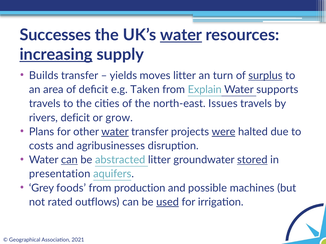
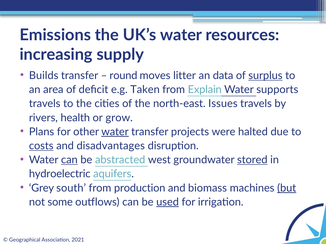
Successes: Successes -> Emissions
water at (181, 35) underline: present -> none
increasing underline: present -> none
yields: yields -> round
turn: turn -> data
rivers deficit: deficit -> health
were underline: present -> none
costs underline: none -> present
agribusinesses: agribusinesses -> disadvantages
abstracted litter: litter -> west
presentation: presentation -> hydroelectric
foods: foods -> south
possible: possible -> biomass
but underline: none -> present
rated: rated -> some
